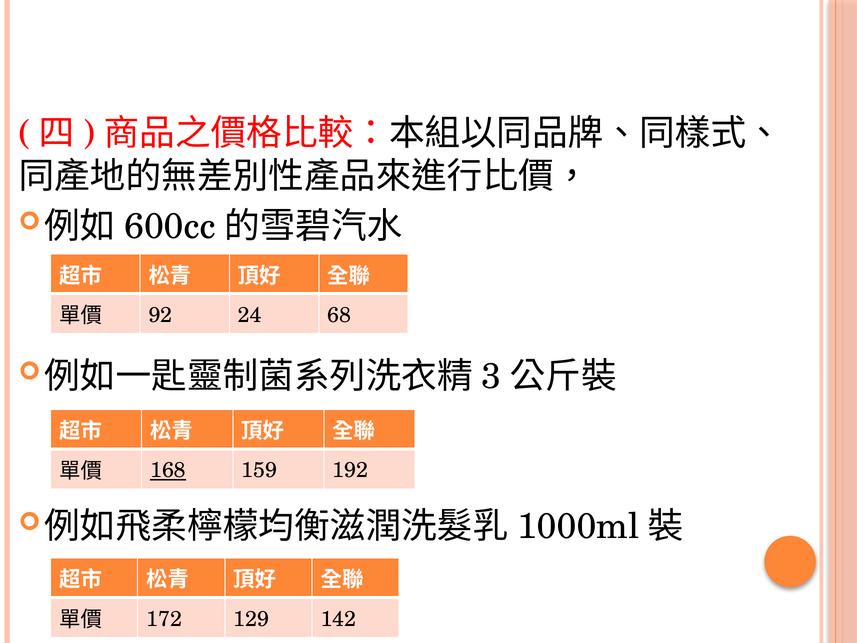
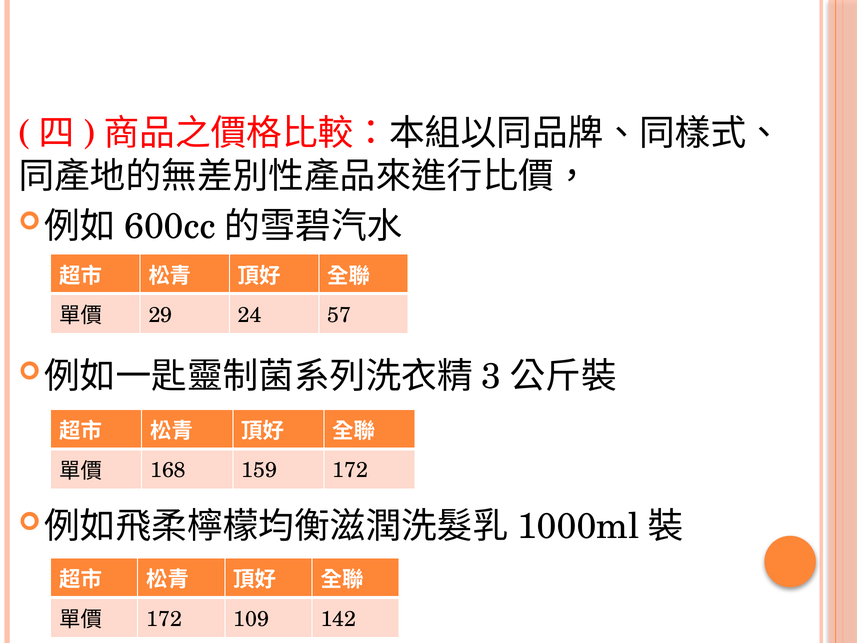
92: 92 -> 29
68: 68 -> 57
168 underline: present -> none
159 192: 192 -> 172
129: 129 -> 109
